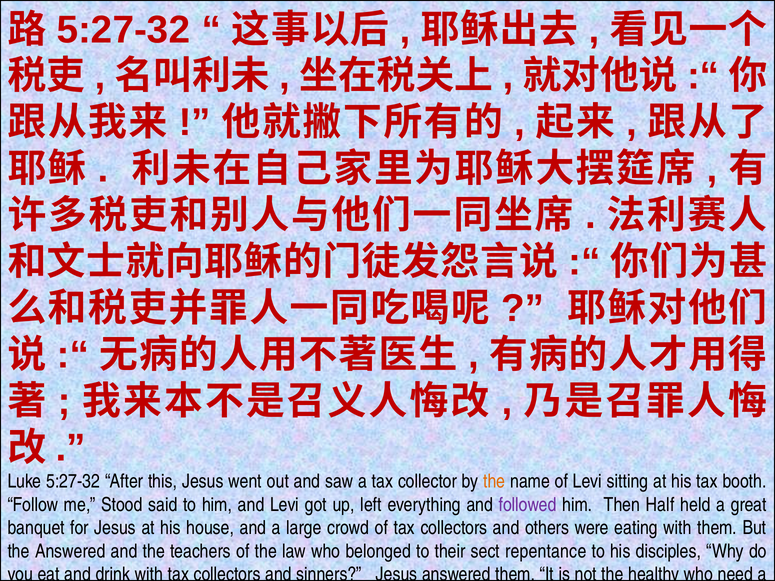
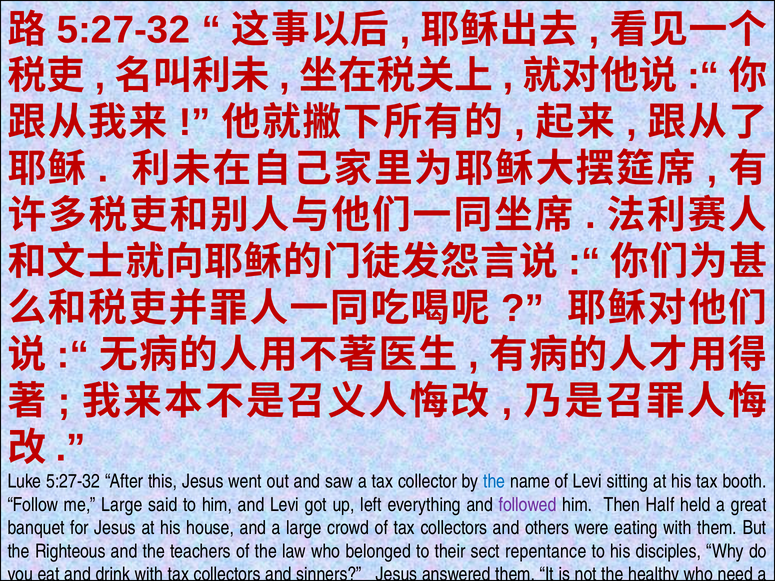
the at (494, 482) colour: orange -> blue
me Stood: Stood -> Large
Answered at (70, 552): Answered -> Righteous
